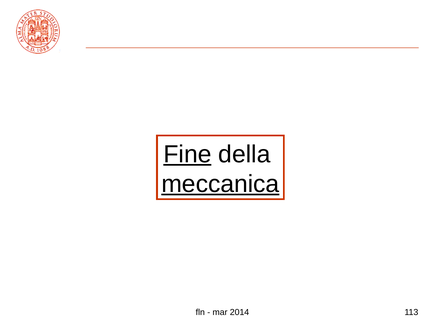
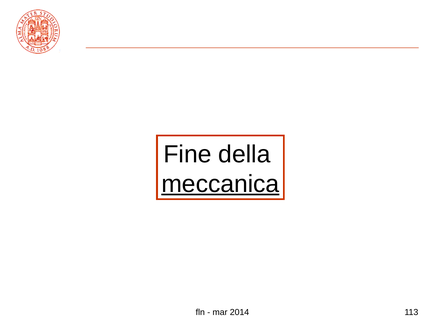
Fine underline: present -> none
